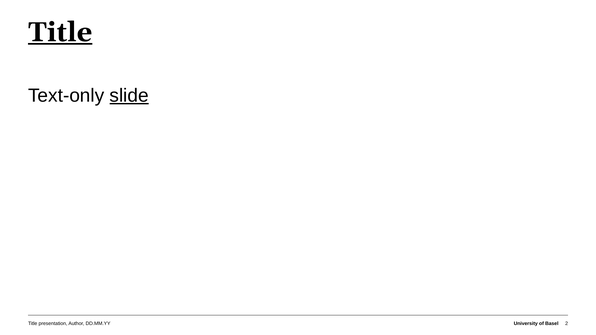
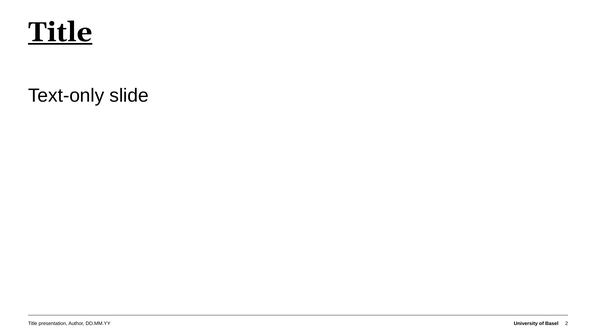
slide underline: present -> none
